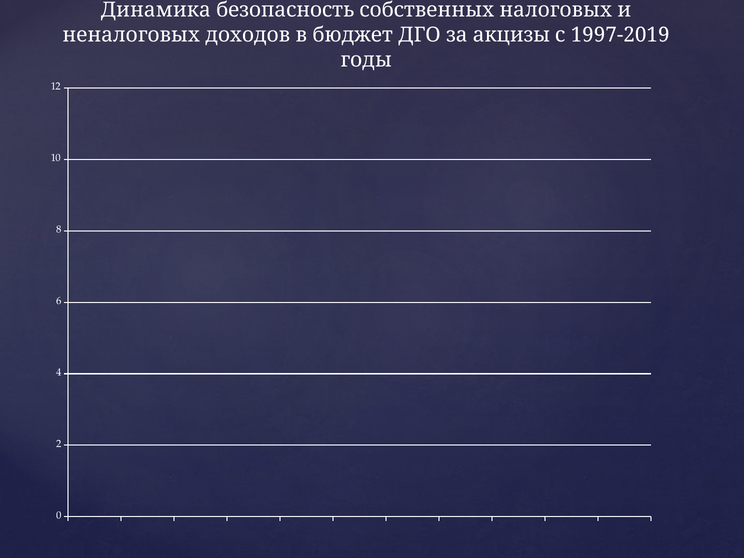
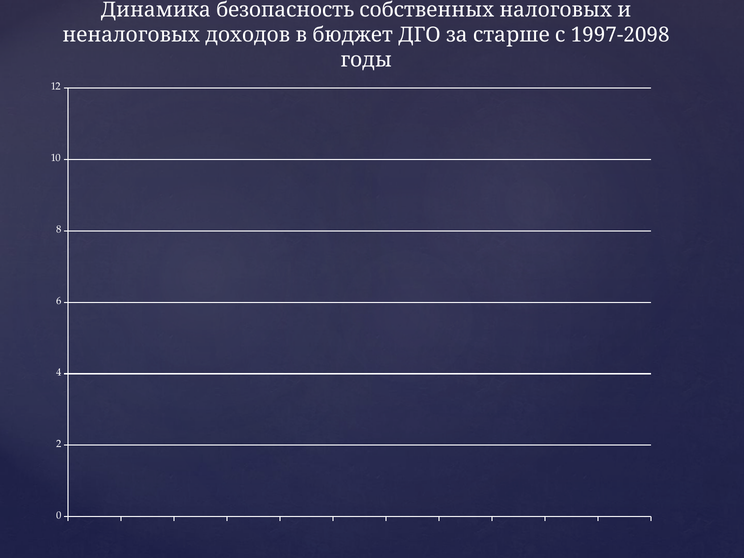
акцизы: акцизы -> старше
1997-2019: 1997-2019 -> 1997-2098
